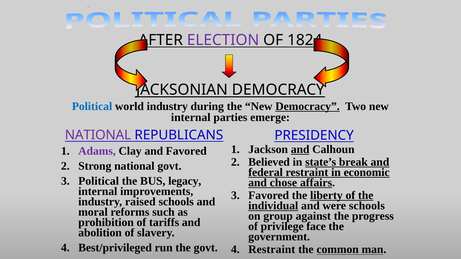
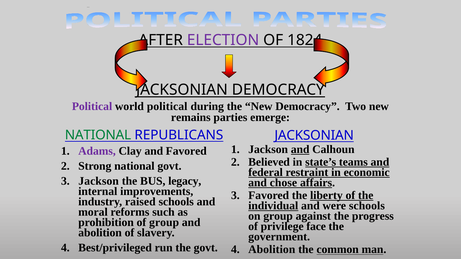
Political at (92, 106) colour: blue -> purple
world industry: industry -> political
Democracy at (308, 106) underline: present -> none
internal at (191, 118): internal -> remains
NATIONAL at (98, 135) colour: purple -> green
PRESIDENCY at (314, 136): PRESIDENCY -> JACKSONIAN
break: break -> teams
Political at (99, 181): Political -> Jackson
of tariffs: tariffs -> group
Restraint at (272, 250): Restraint -> Abolition
